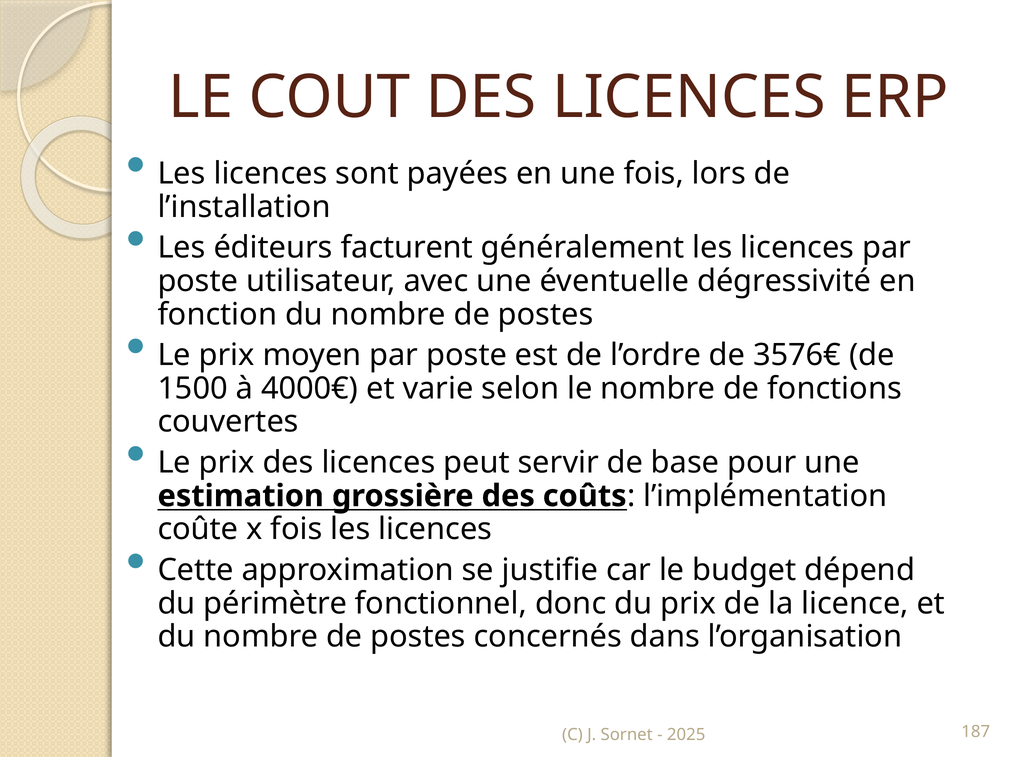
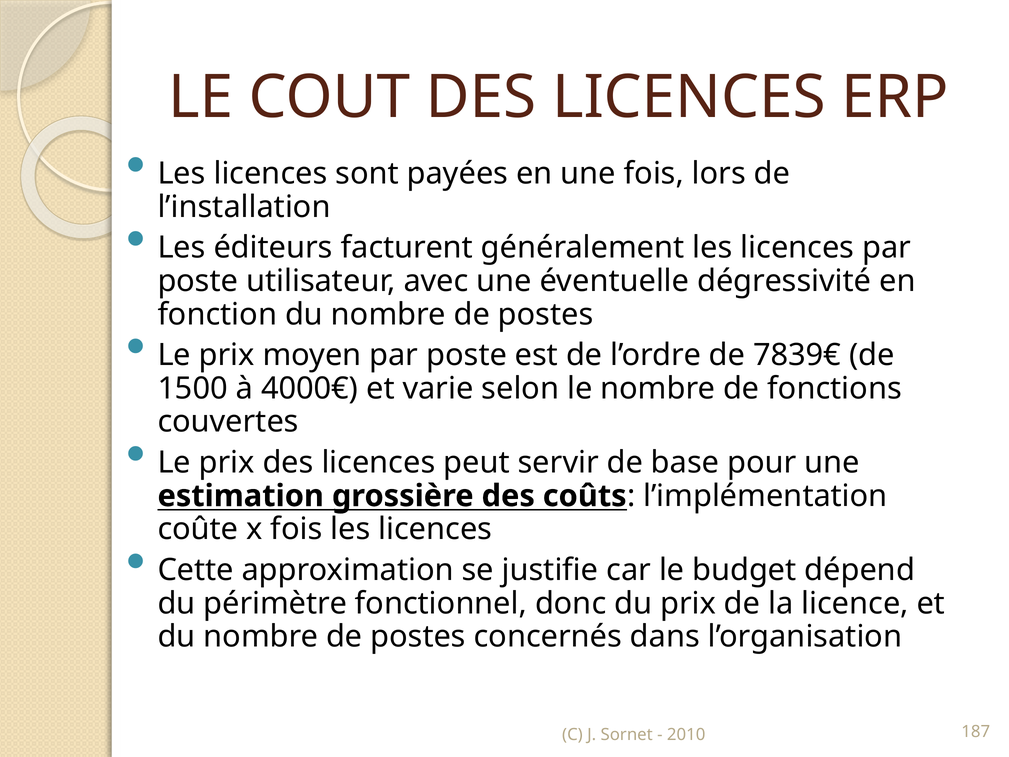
3576€: 3576€ -> 7839€
2025: 2025 -> 2010
